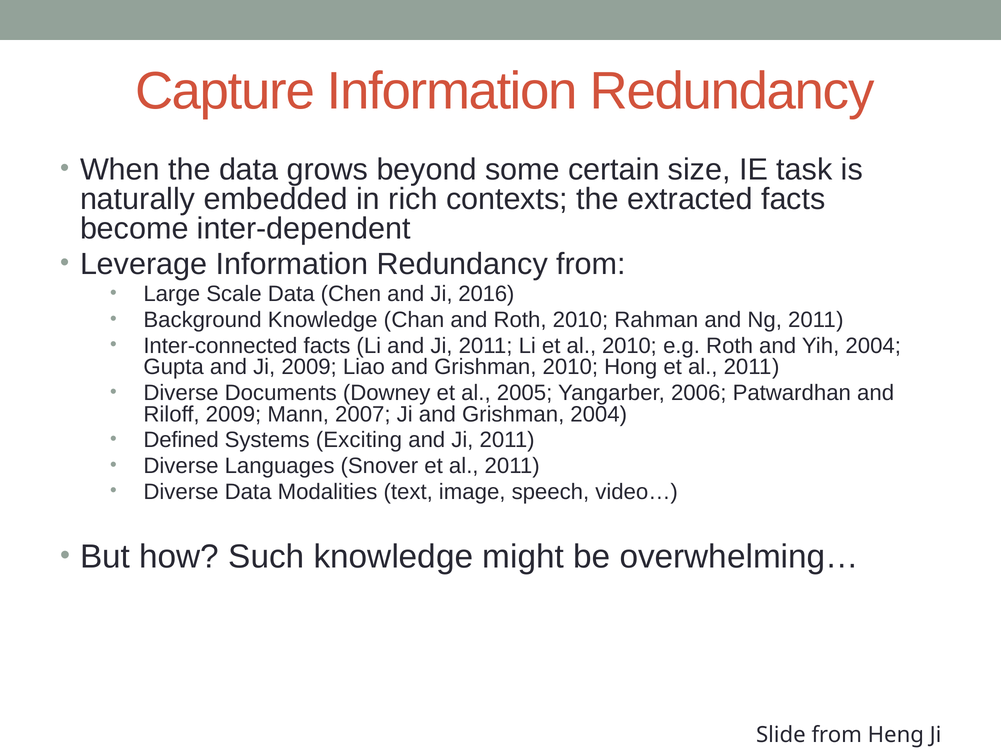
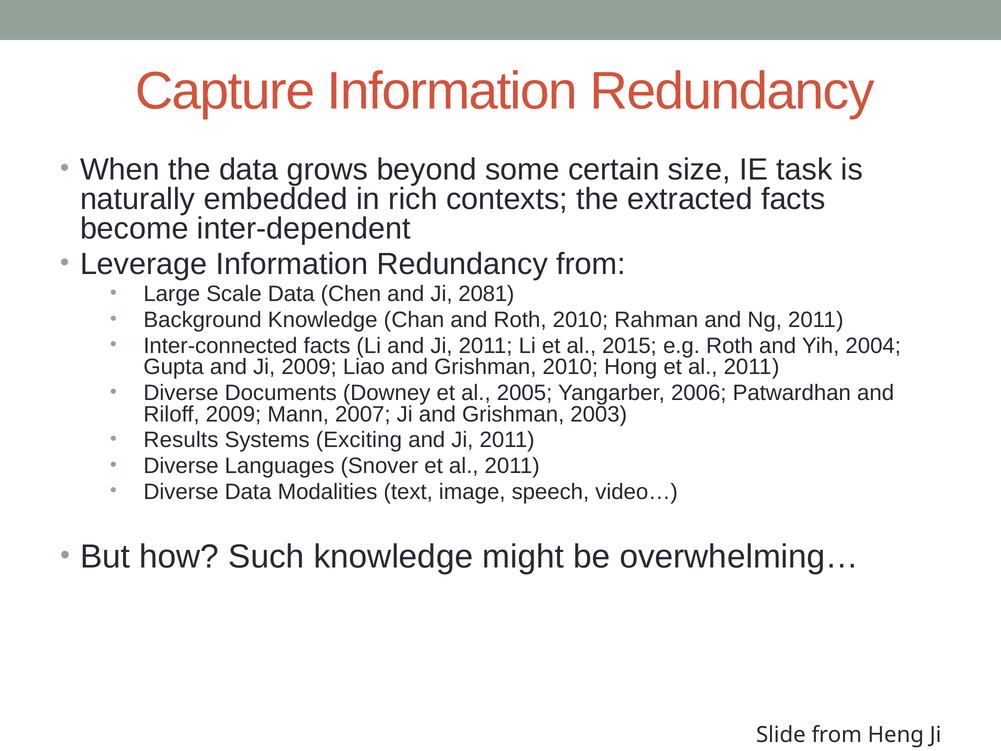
2016: 2016 -> 2081
al 2010: 2010 -> 2015
Grishman 2004: 2004 -> 2003
Defined: Defined -> Results
